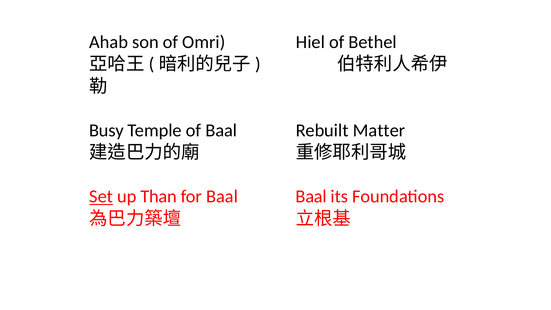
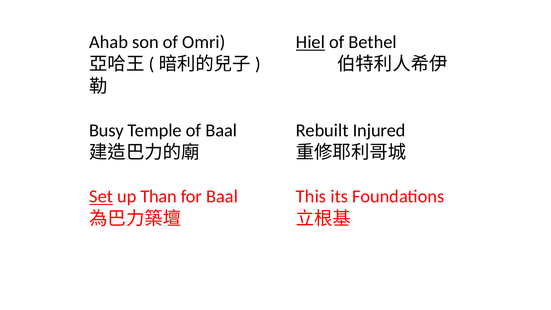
Hiel underline: none -> present
Matter: Matter -> Injured
Baal Baal: Baal -> This
